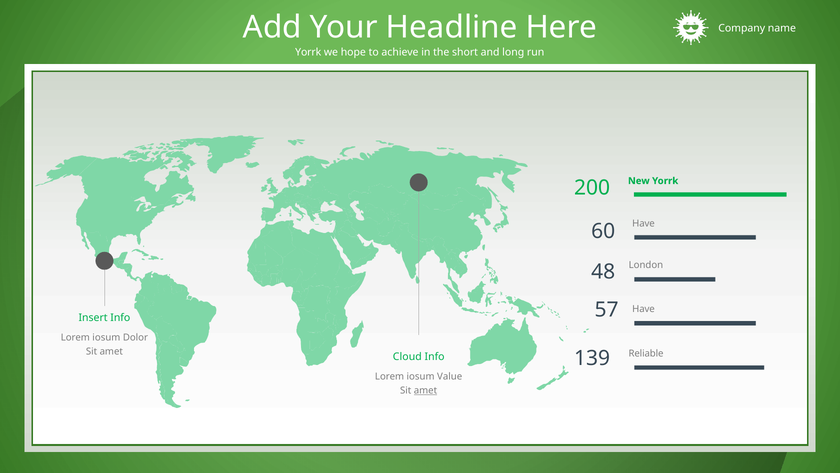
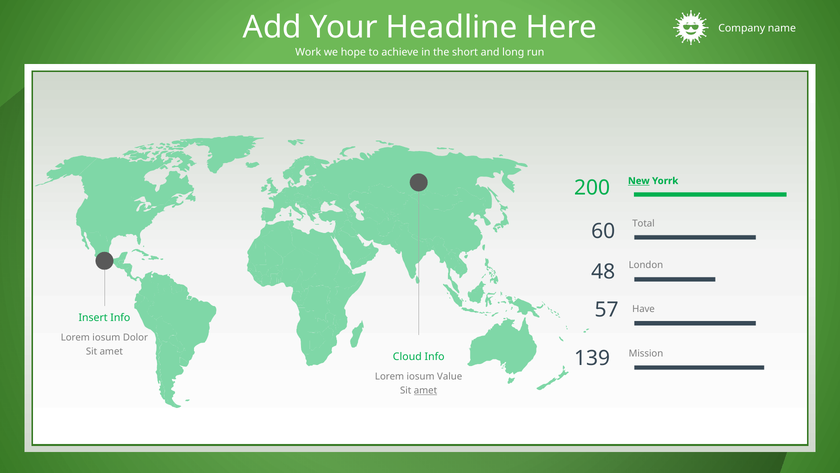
Yorrk at (308, 52): Yorrk -> Work
New underline: none -> present
Have at (644, 223): Have -> Total
Reliable: Reliable -> Mission
